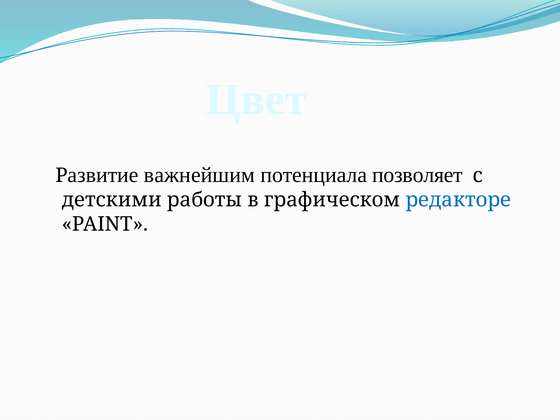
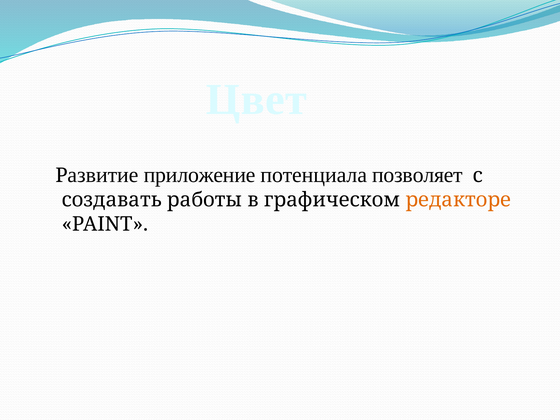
важнейшим: важнейшим -> приложение
детскими: детскими -> создавать
редакторе colour: blue -> orange
